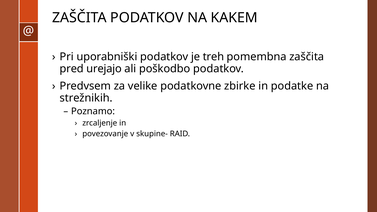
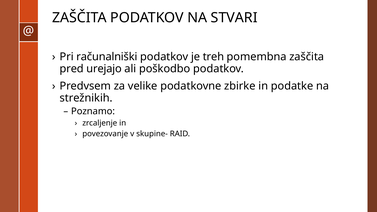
KAKEM: KAKEM -> STVARI
uporabniški: uporabniški -> računalniški
